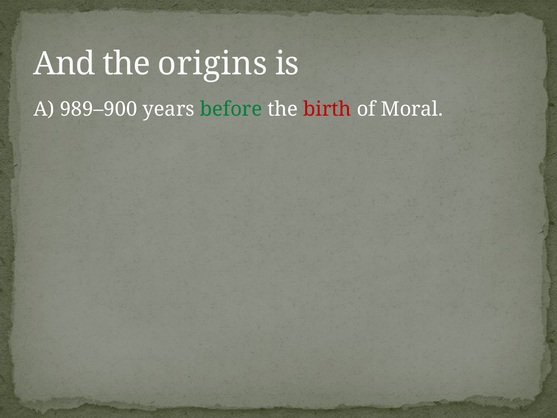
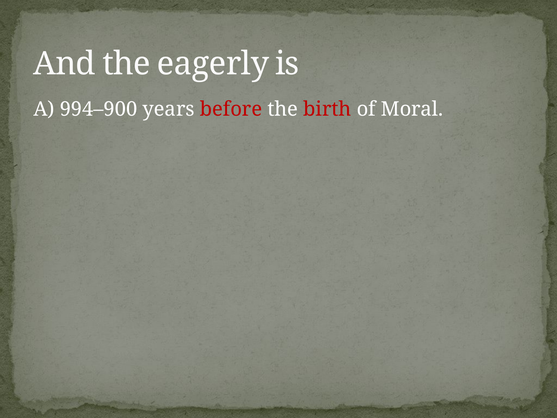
origins: origins -> eagerly
989–900: 989–900 -> 994–900
before colour: green -> red
